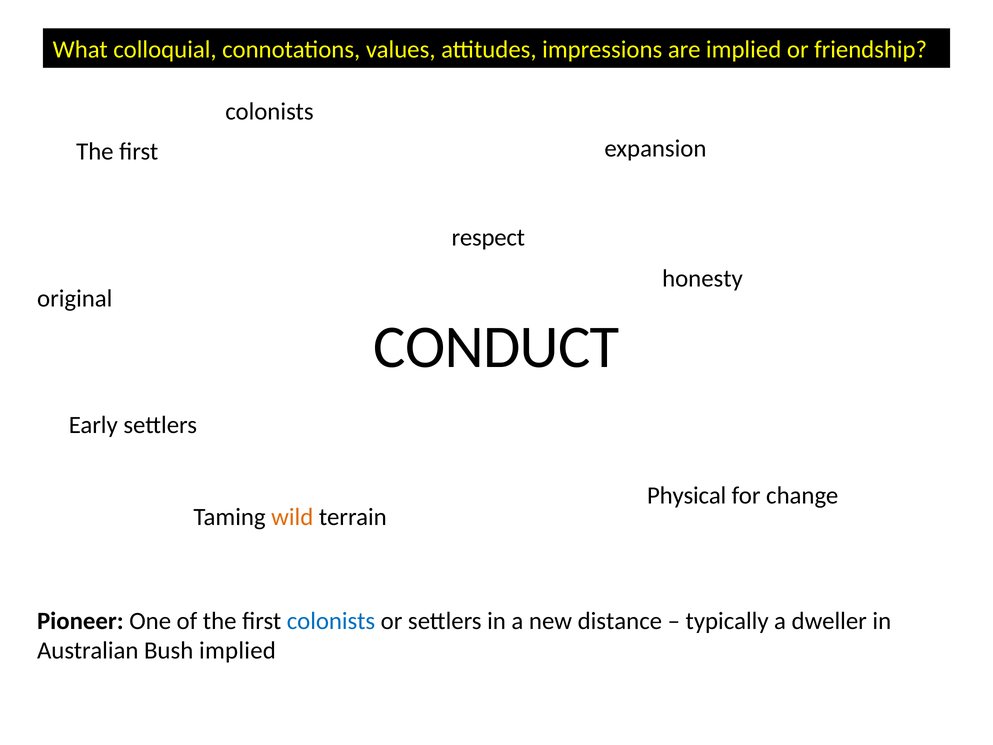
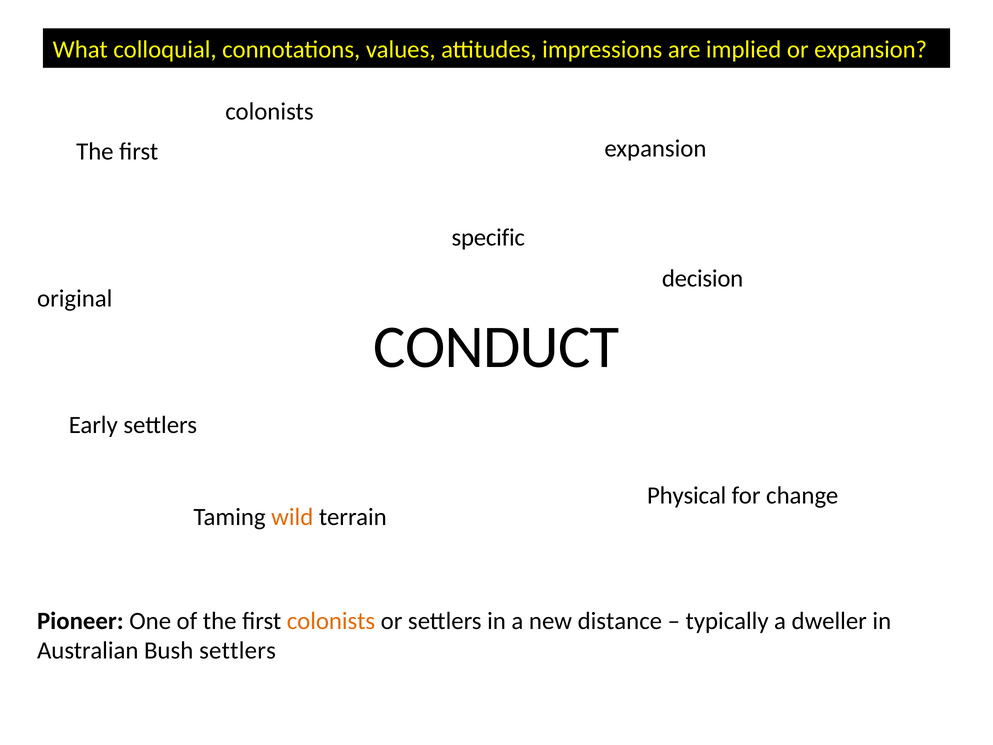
or friendship: friendship -> expansion
respect: respect -> specific
honesty: honesty -> decision
colonists at (331, 621) colour: blue -> orange
Bush implied: implied -> settlers
